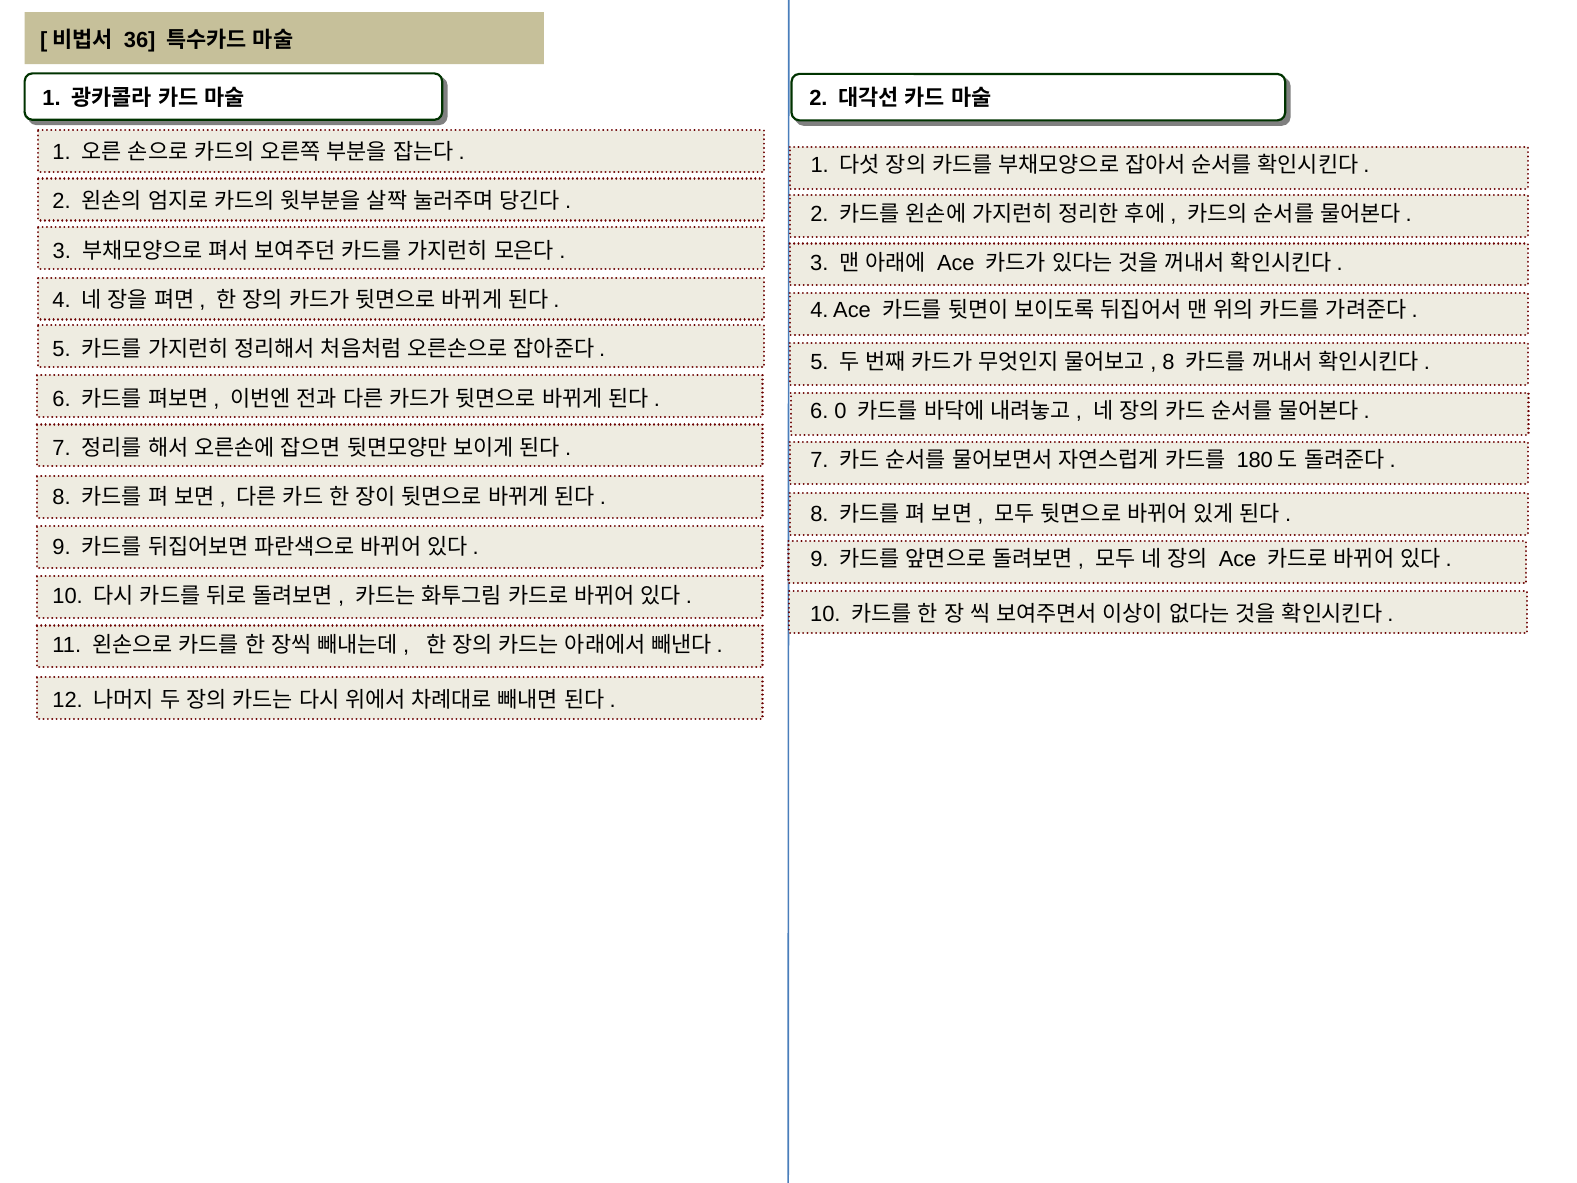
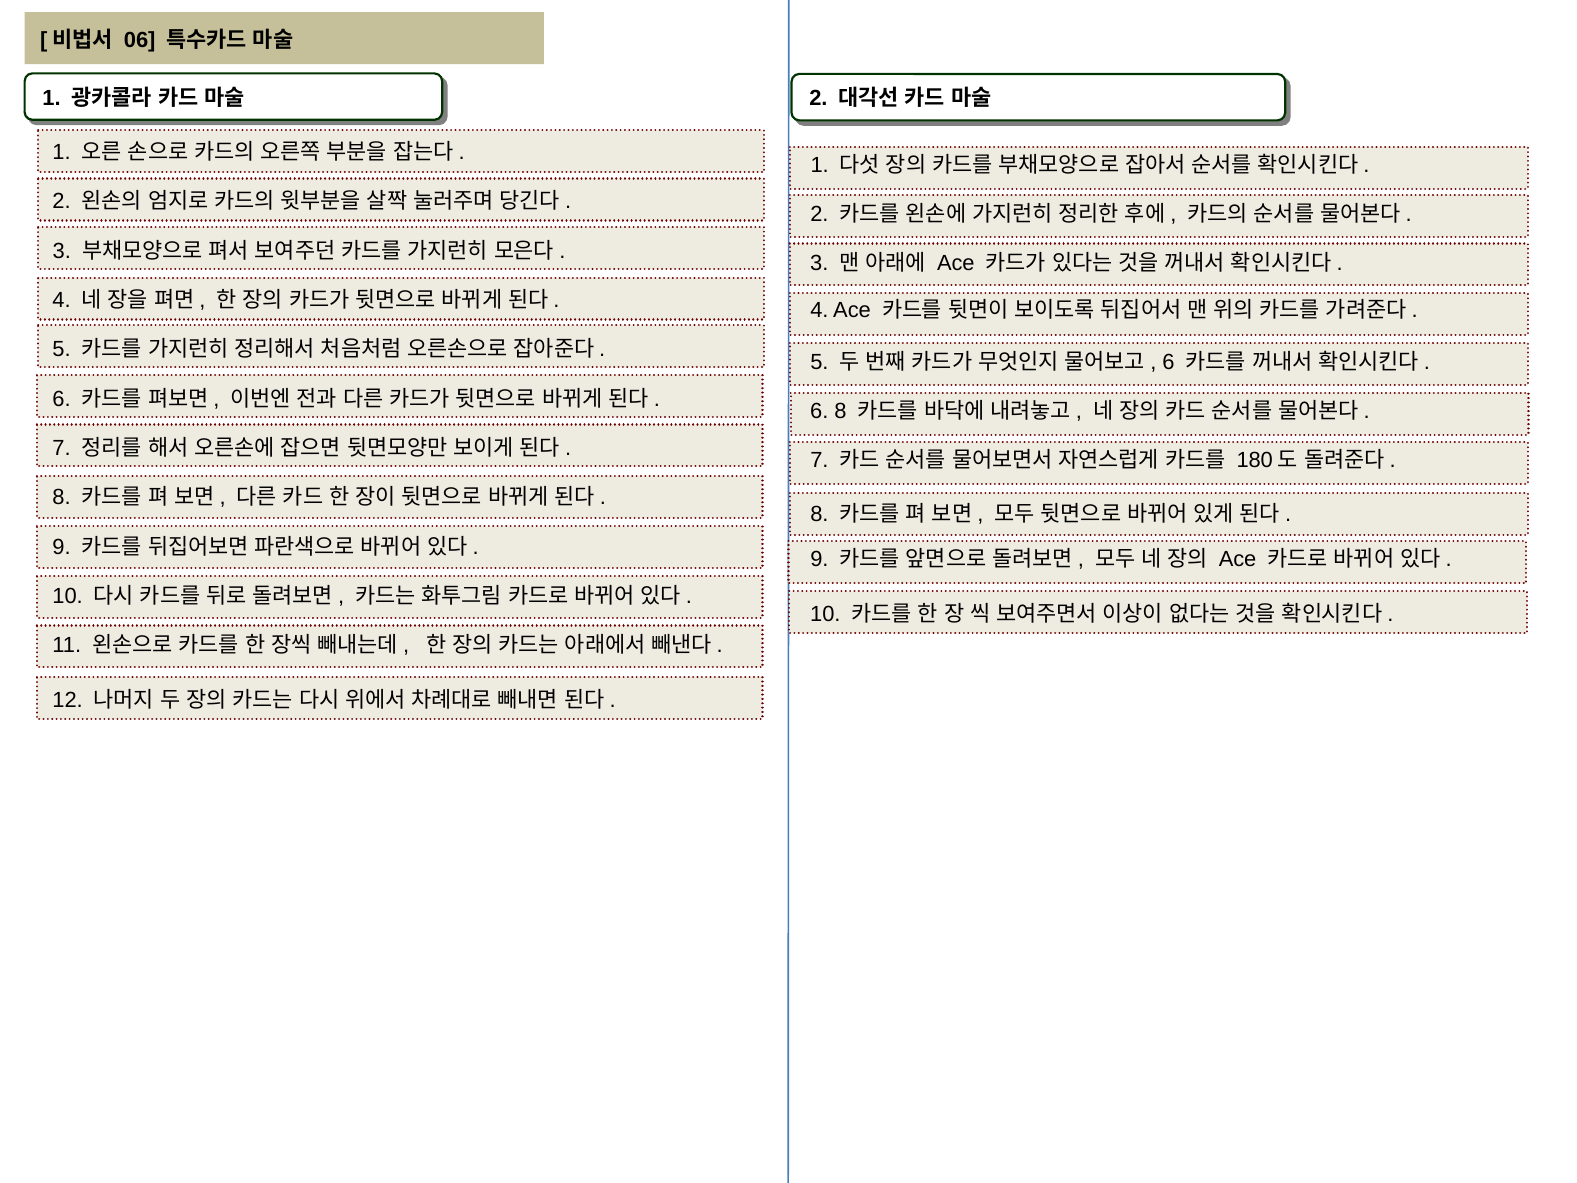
36: 36 -> 06
8 at (1168, 362): 8 -> 6
6 0: 0 -> 8
